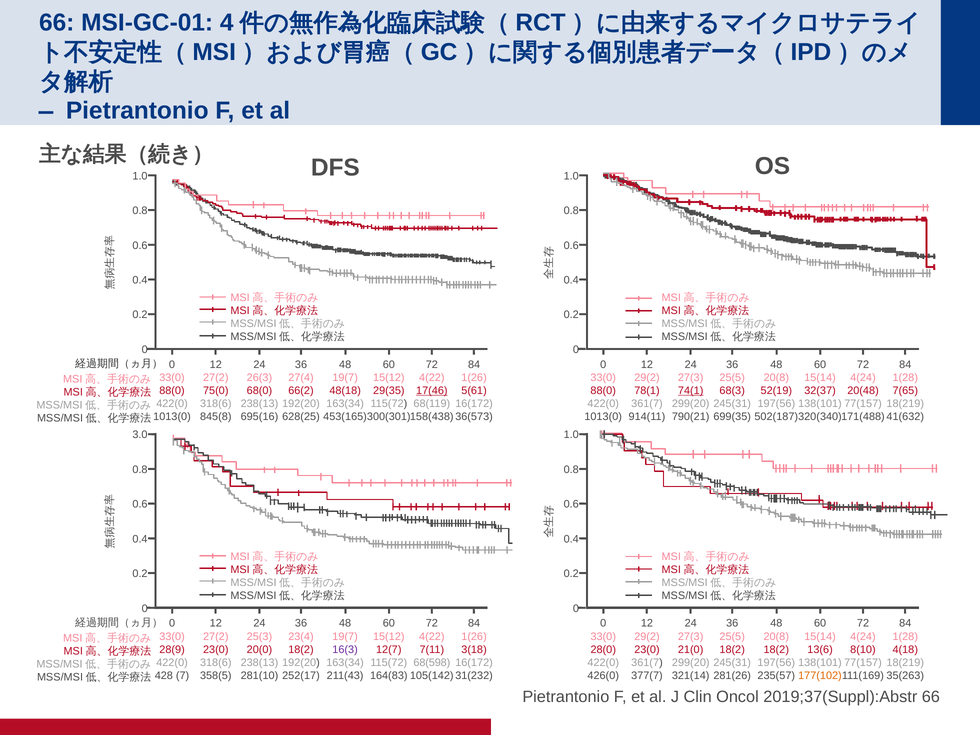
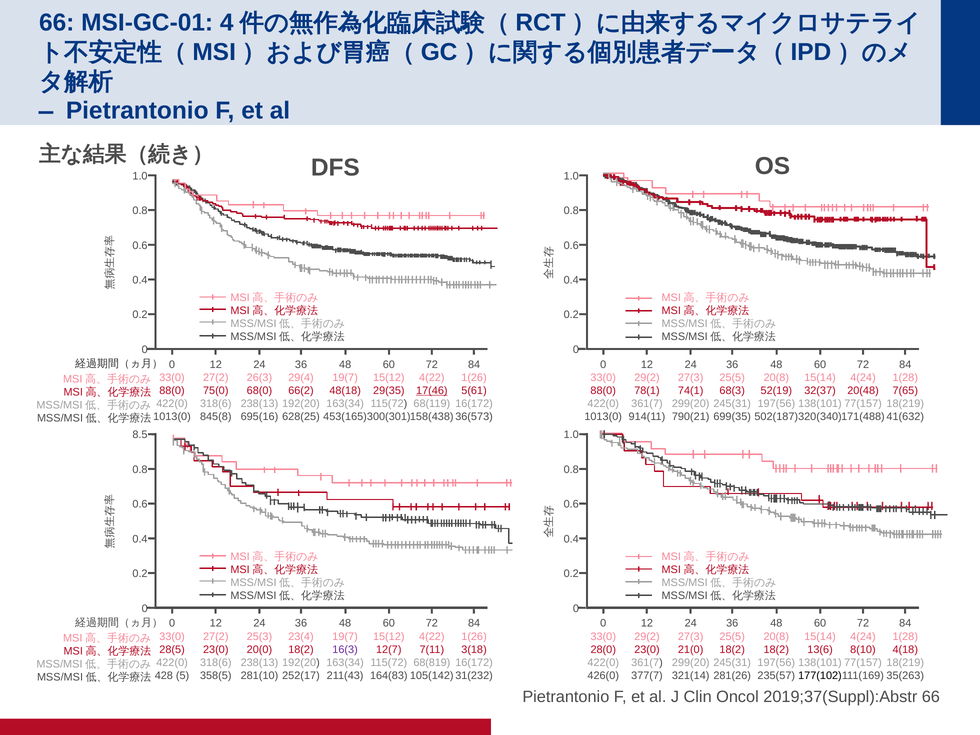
27(4: 27(4 -> 29(4
74(1 underline: present -> none
3.0: 3.0 -> 8.5
28(9: 28(9 -> 28(5
68(598: 68(598 -> 68(819
7: 7 -> 5
177(102 colour: orange -> black
